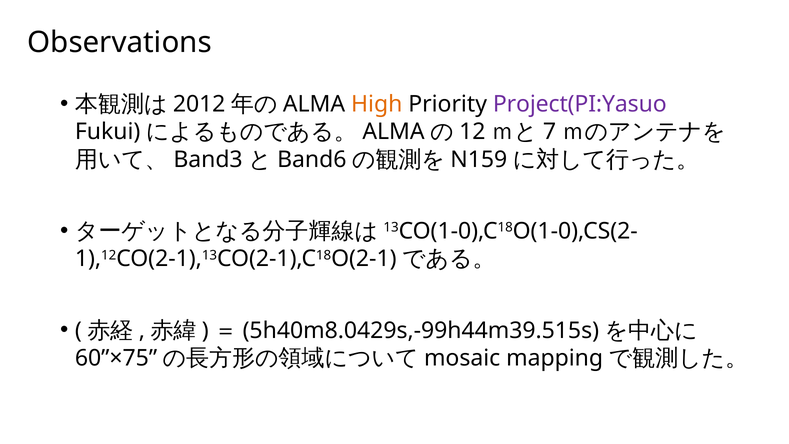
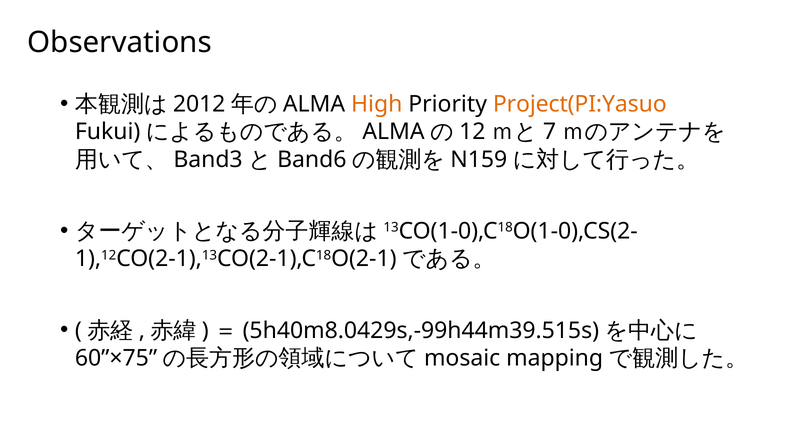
Project(PI:Yasuo colour: purple -> orange
